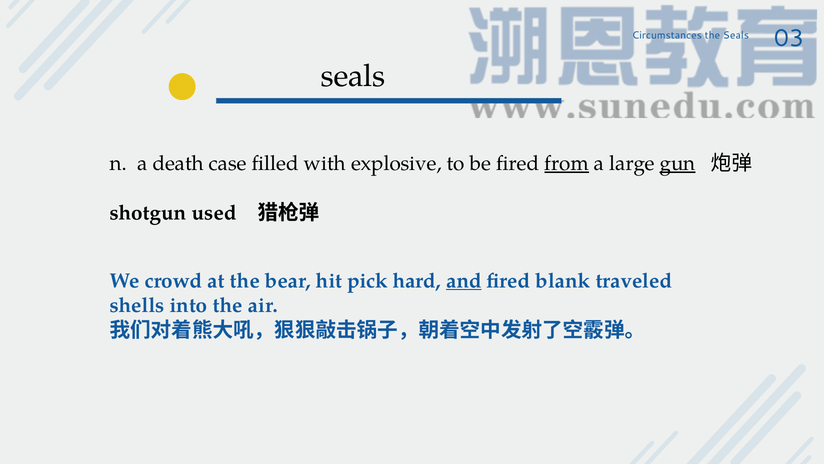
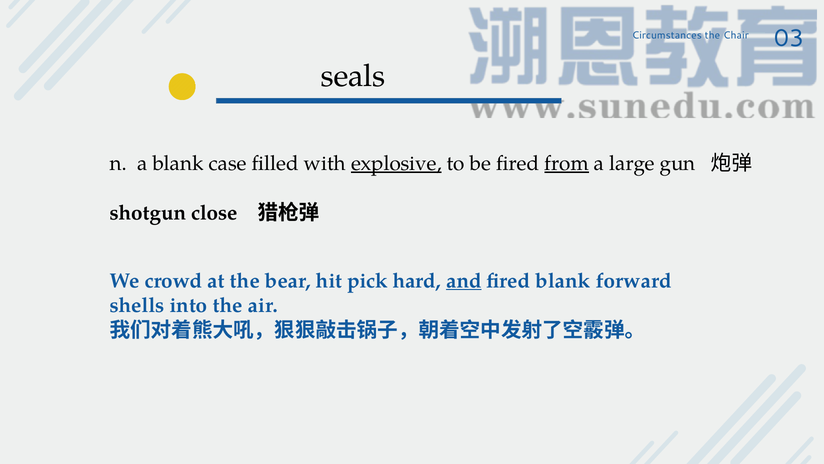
the Seals: Seals -> Chair
a death: death -> blank
explosive underline: none -> present
gun underline: present -> none
used: used -> close
traveled: traveled -> forward
